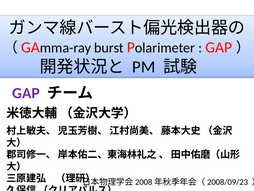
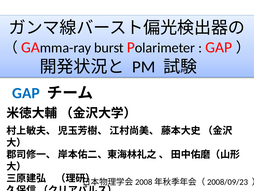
GAP at (26, 93) colour: purple -> blue
